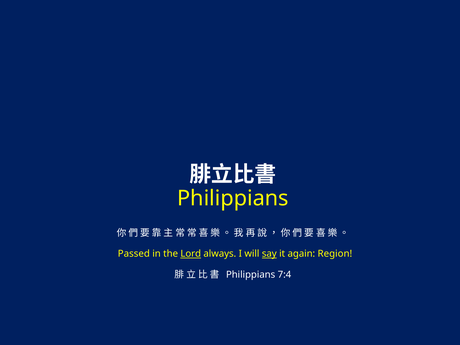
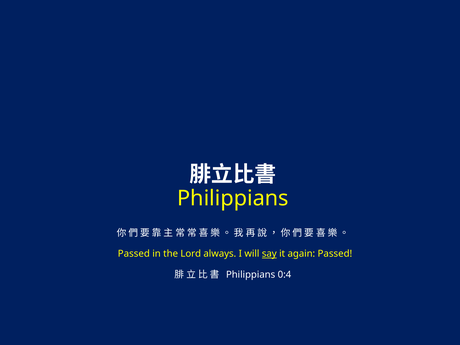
Lord underline: present -> none
again Region: Region -> Passed
7:4: 7:4 -> 0:4
